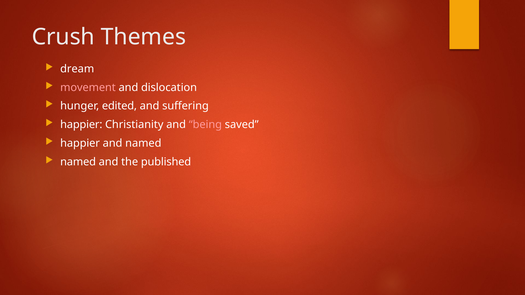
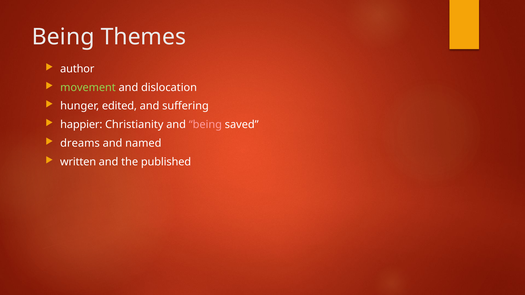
Crush at (63, 37): Crush -> Being
dream: dream -> author
movement colour: pink -> light green
happier at (80, 143): happier -> dreams
named at (78, 162): named -> written
